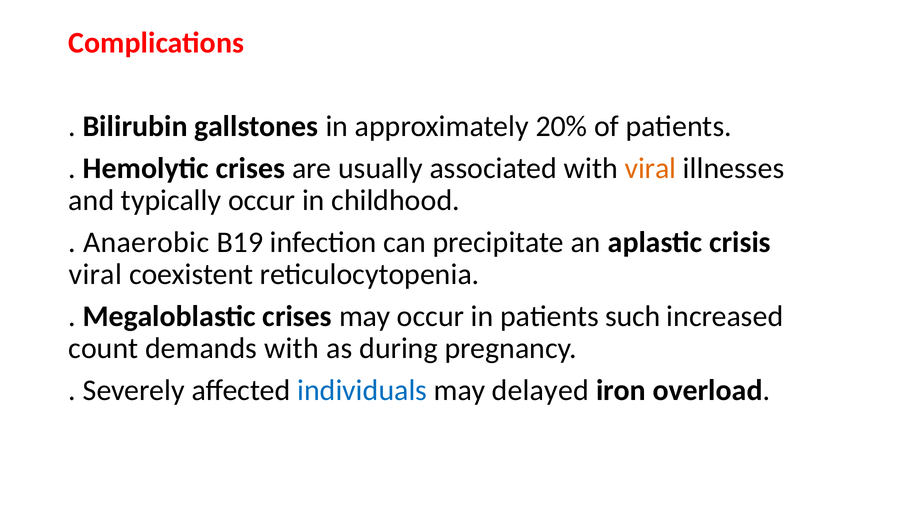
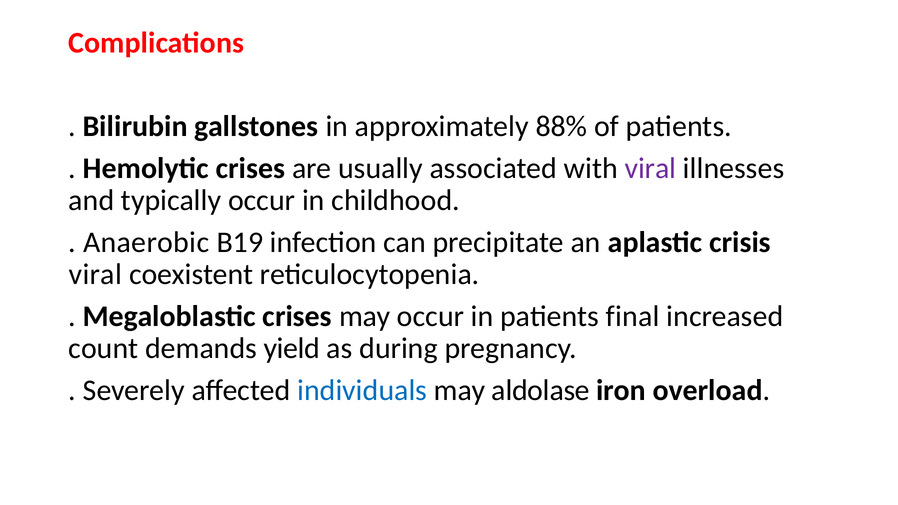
20%: 20% -> 88%
viral at (650, 168) colour: orange -> purple
such: such -> final
demands with: with -> yield
delayed: delayed -> aldolase
